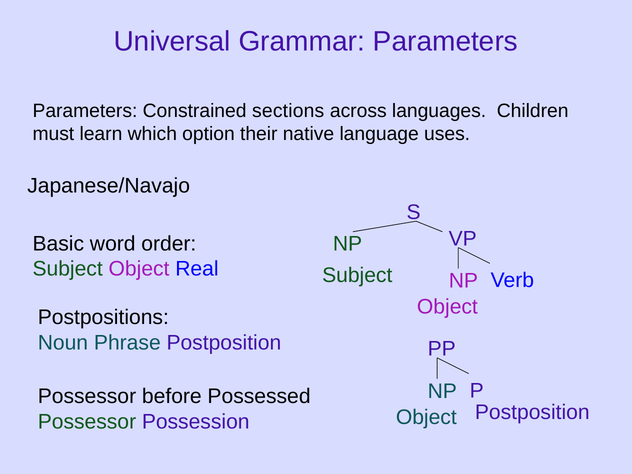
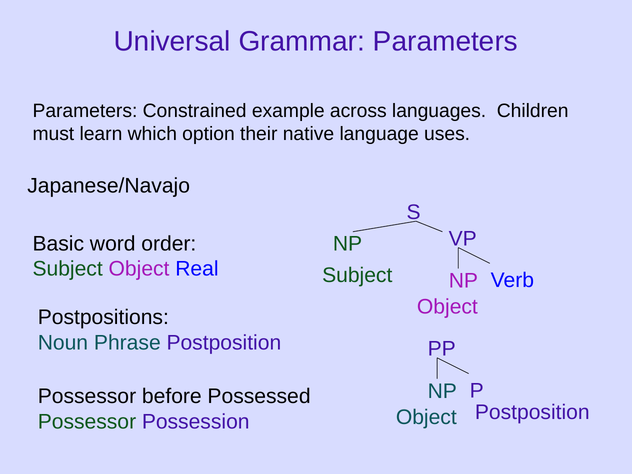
sections: sections -> example
